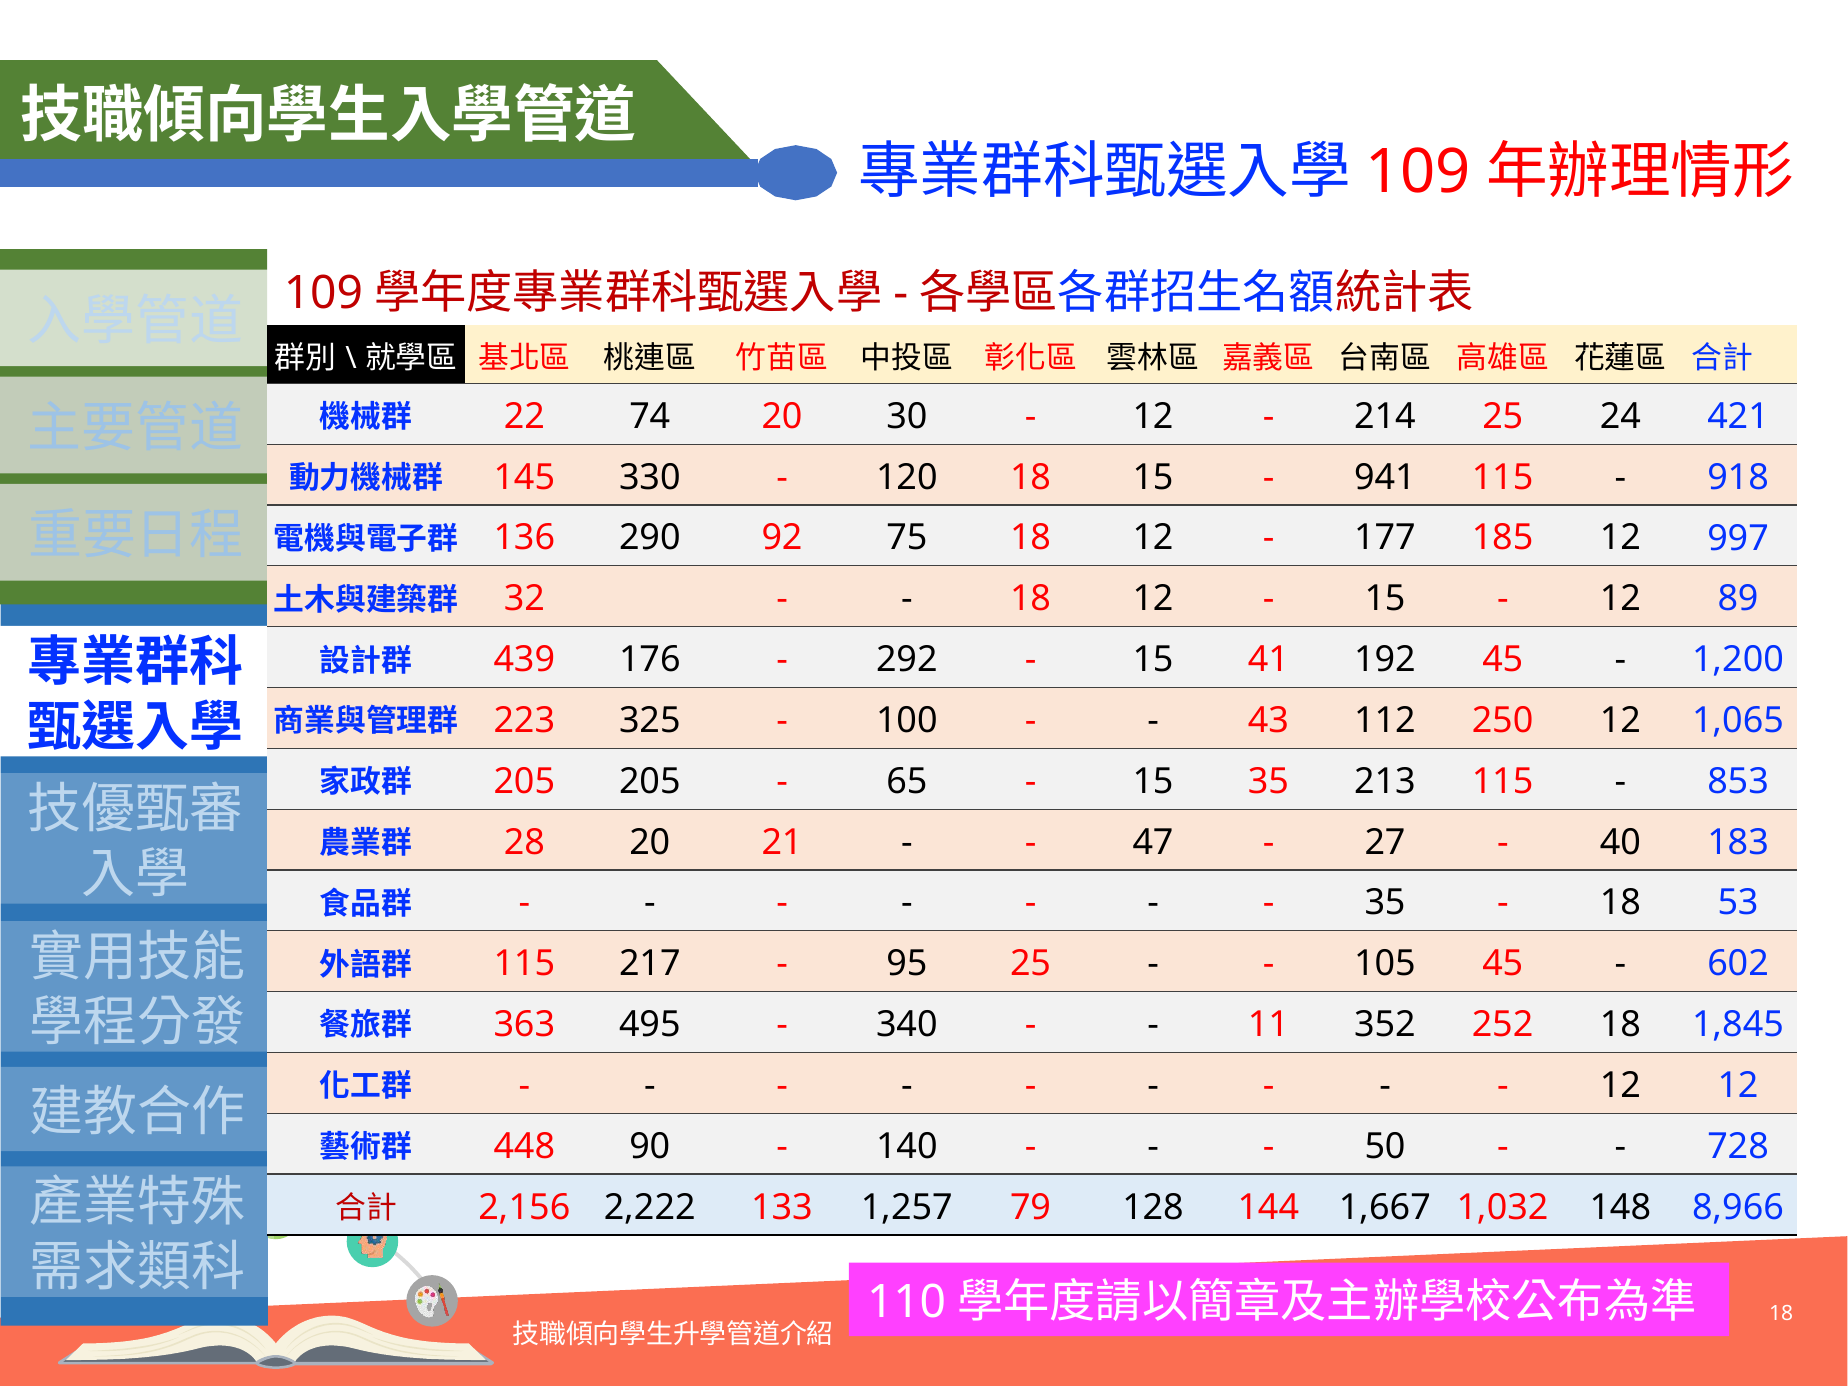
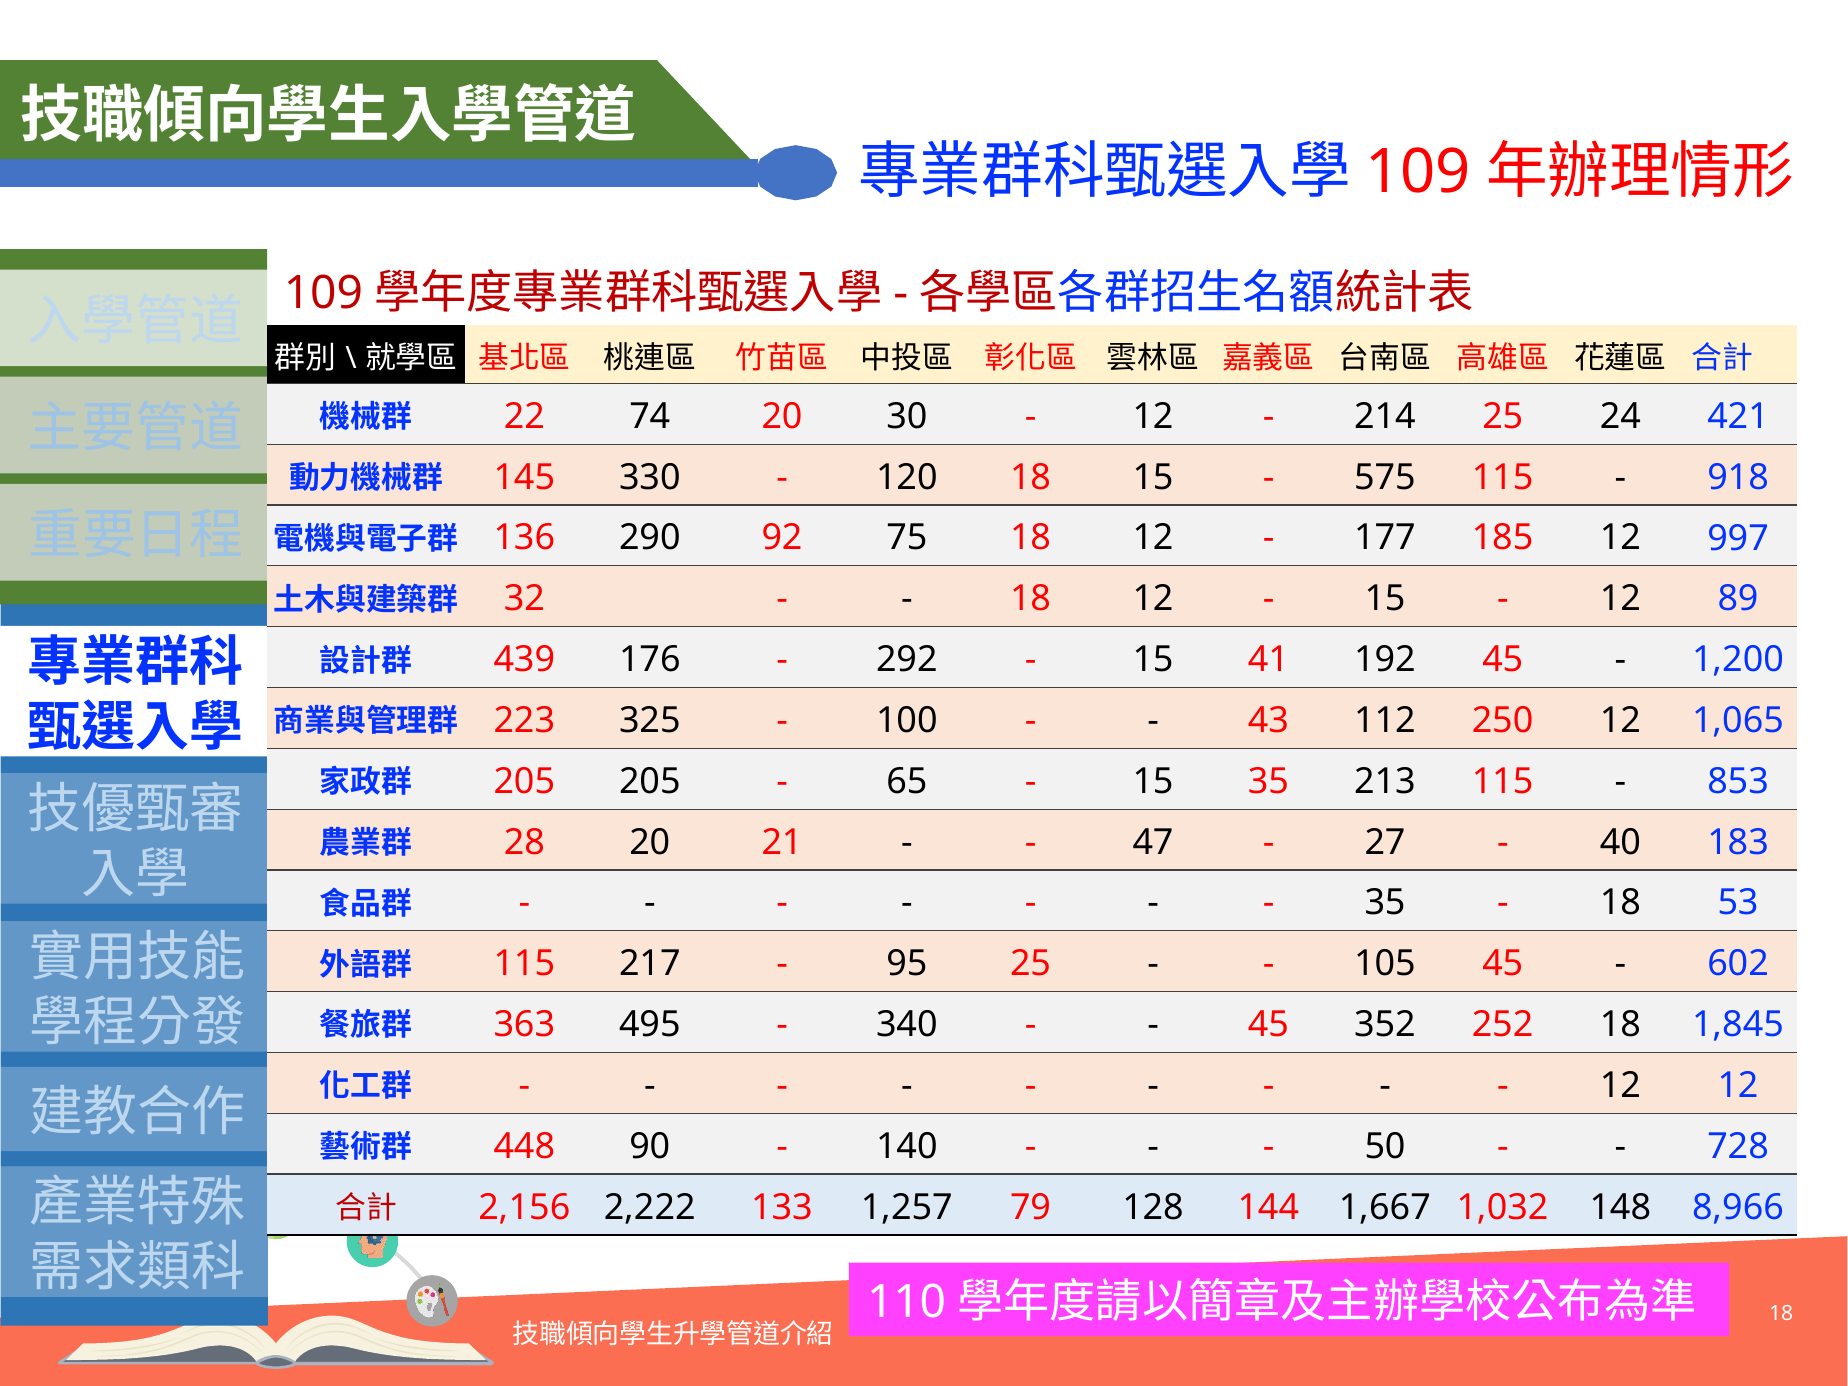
941: 941 -> 575
11 at (1268, 1025): 11 -> 45
